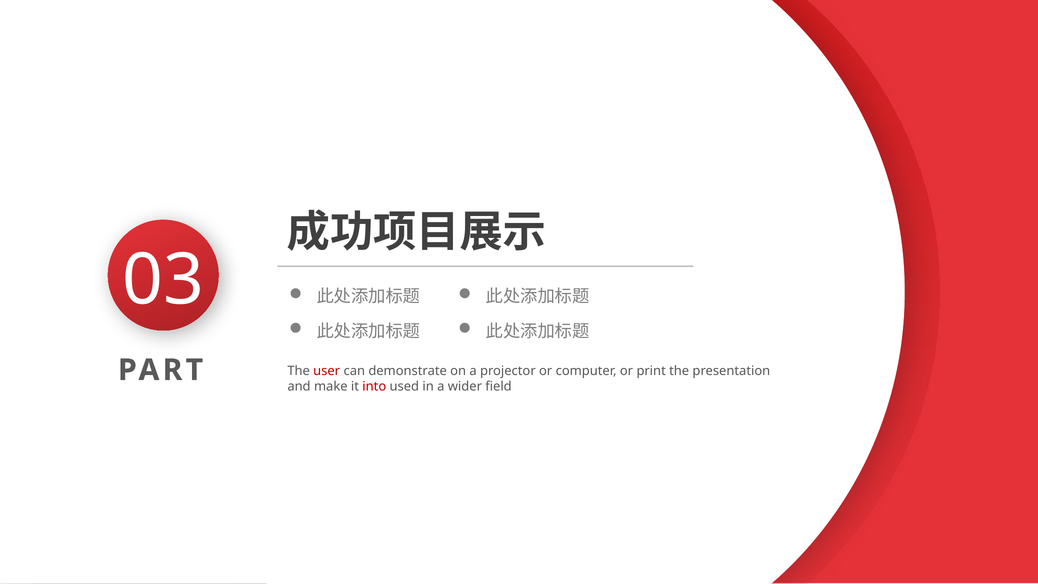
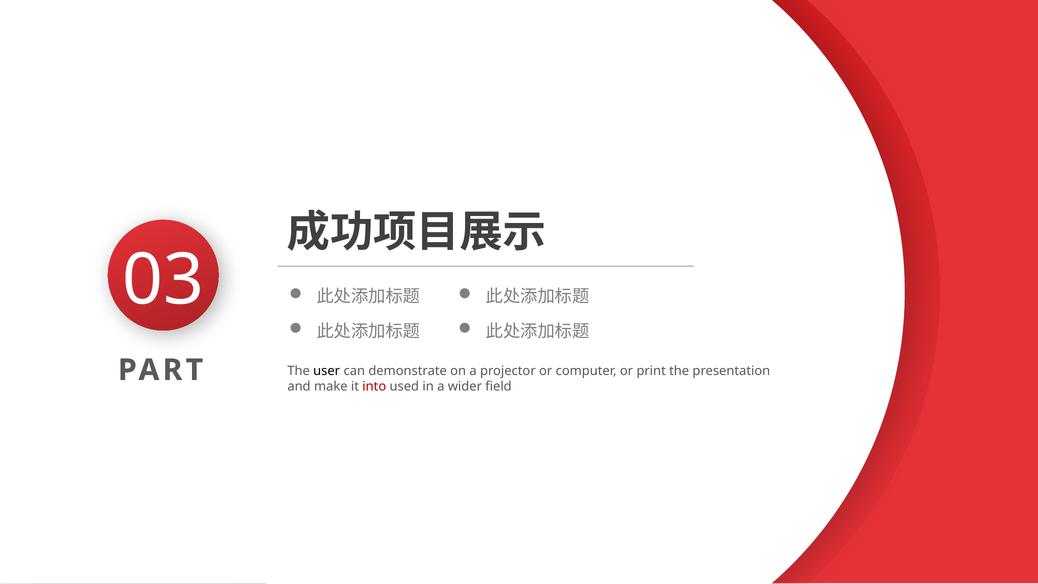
user colour: red -> black
